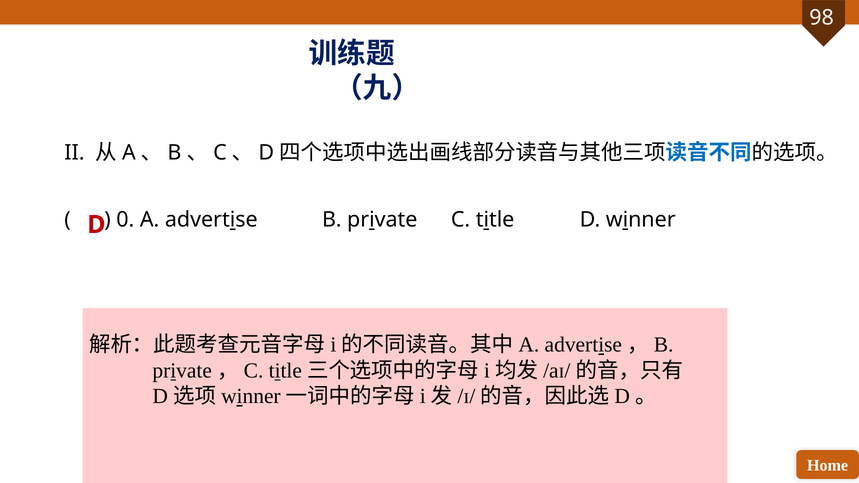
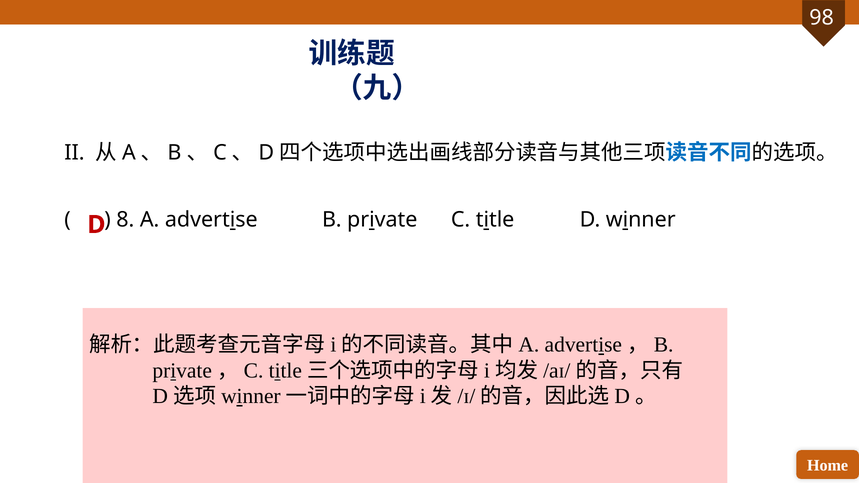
0: 0 -> 8
